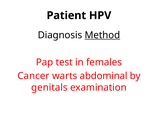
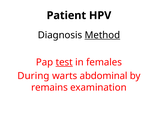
test underline: none -> present
Cancer: Cancer -> During
genitals: genitals -> remains
